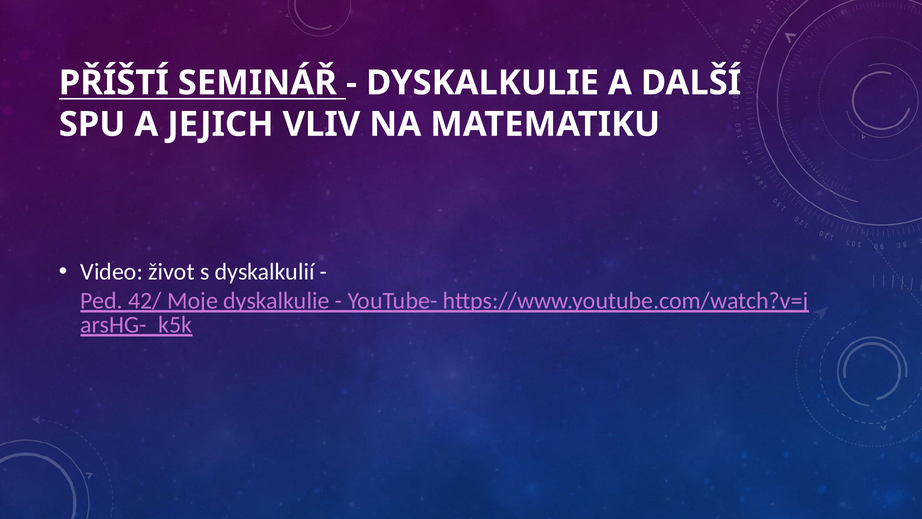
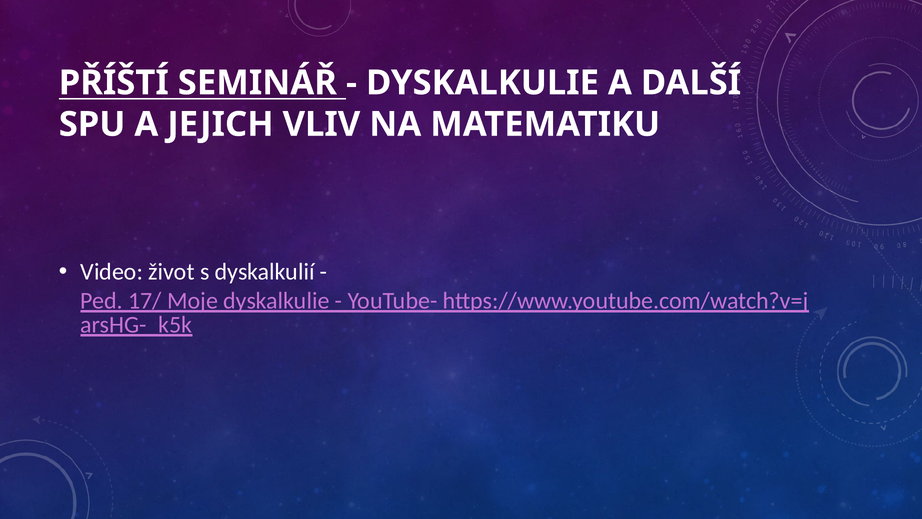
42/: 42/ -> 17/
